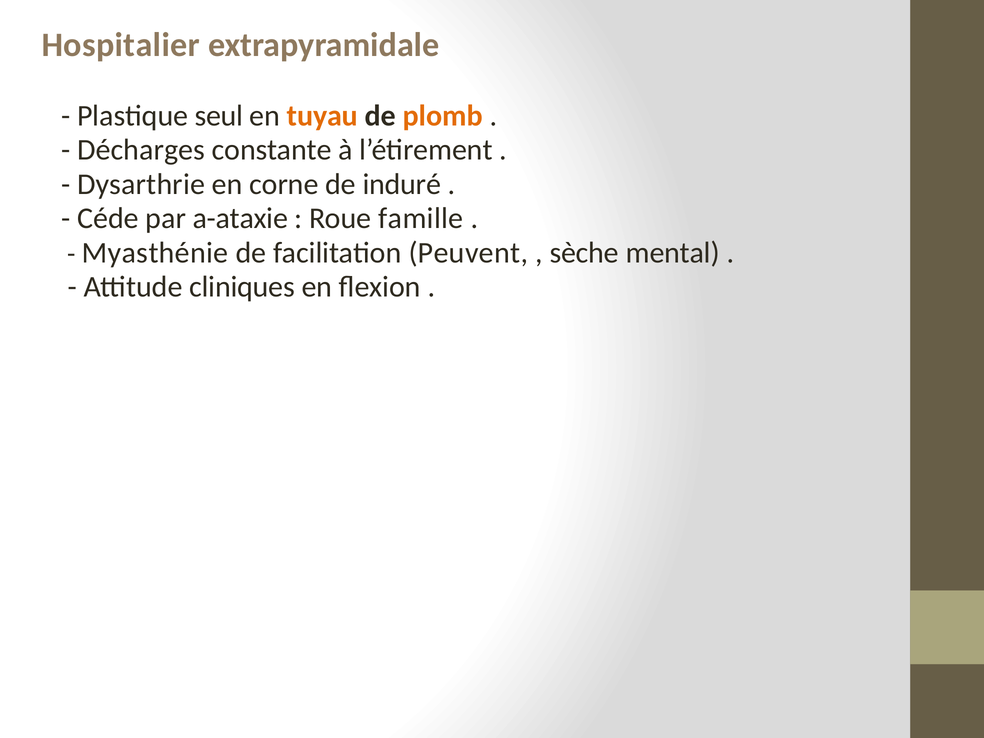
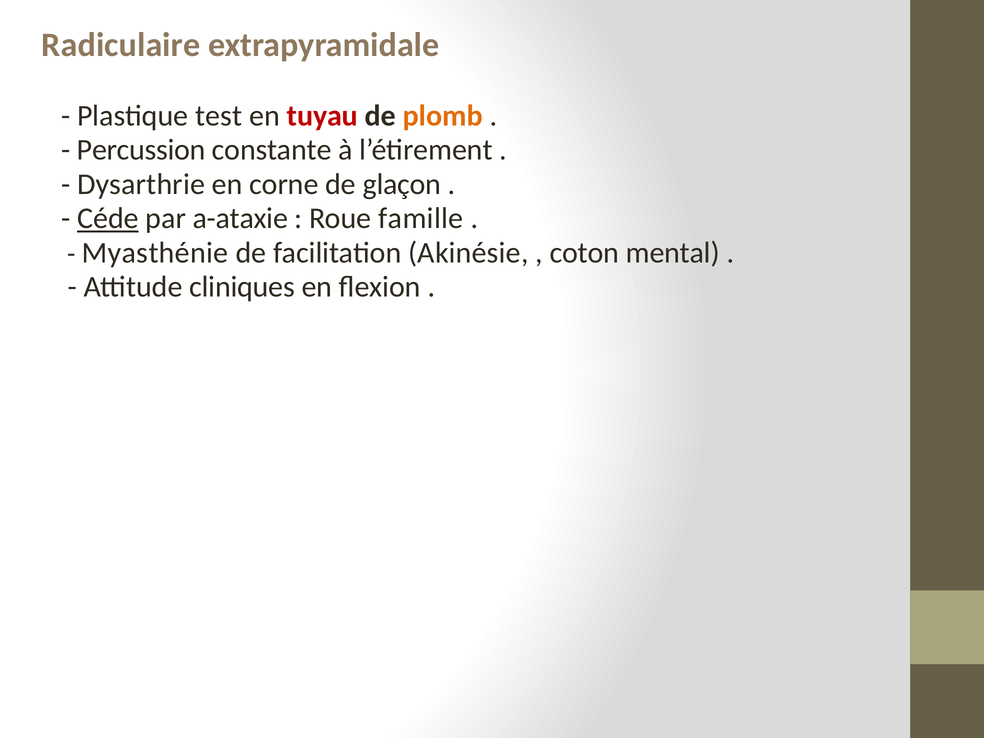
Hospitalier: Hospitalier -> Radiculaire
seul: seul -> test
tuyau colour: orange -> red
Décharges: Décharges -> Percussion
induré: induré -> glaçon
Céde underline: none -> present
Peuvent: Peuvent -> Akinésie
sèche: sèche -> coton
